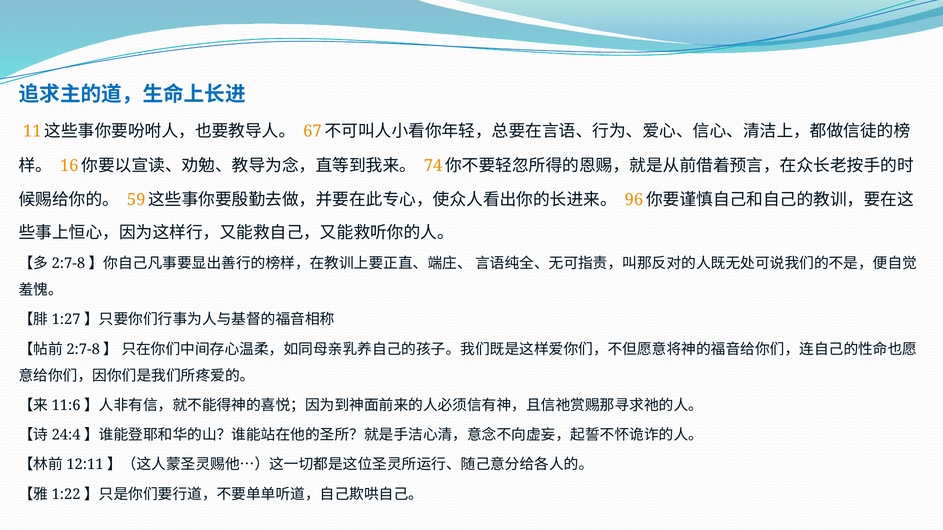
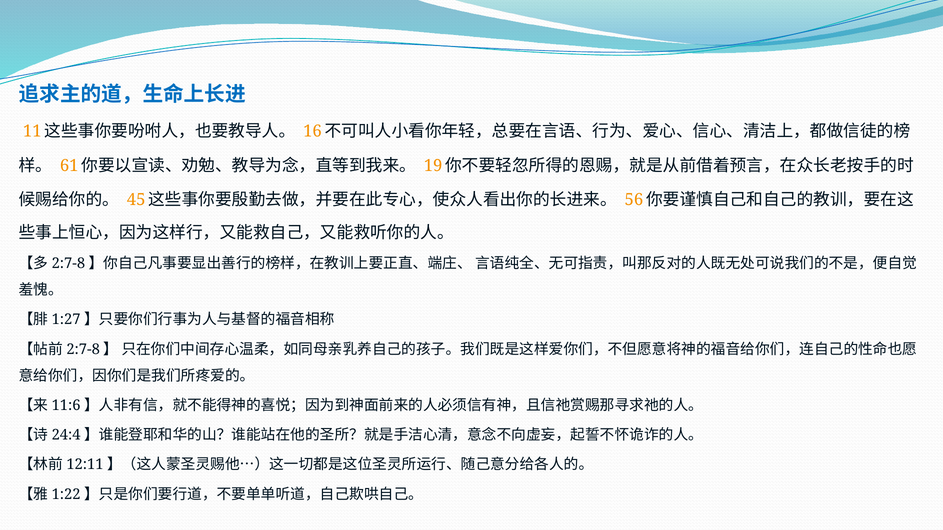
67: 67 -> 16
16: 16 -> 61
74: 74 -> 19
59: 59 -> 45
96: 96 -> 56
